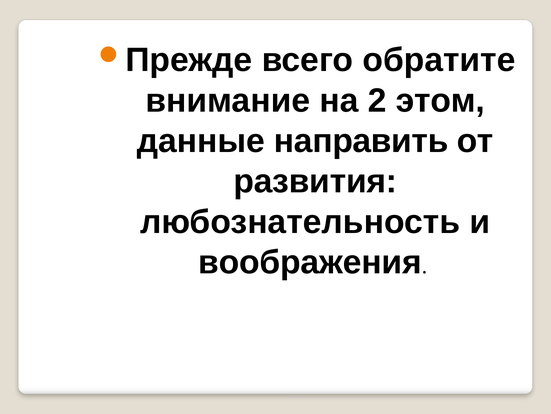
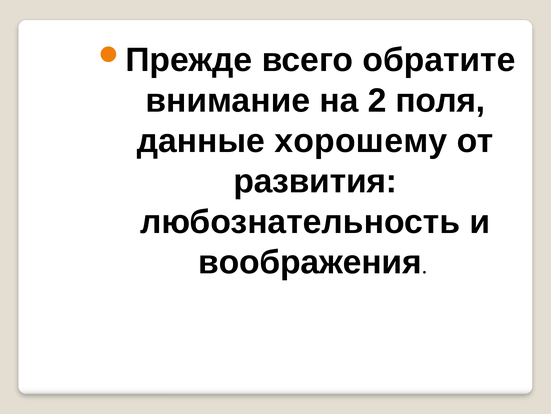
этом: этом -> поля
направить: направить -> хорошему
